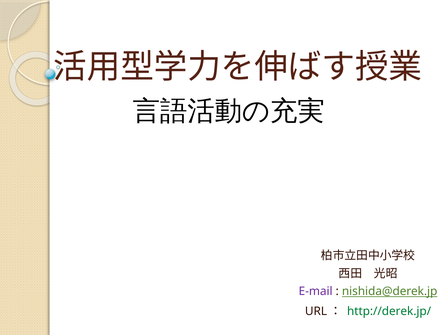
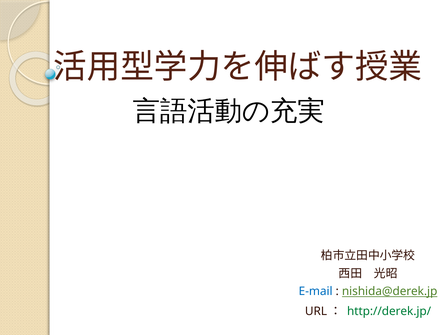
E-mail colour: purple -> blue
